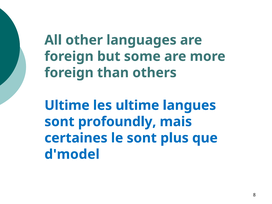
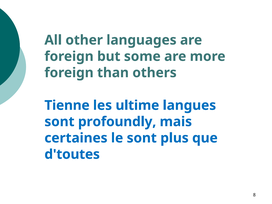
Ultime at (67, 105): Ultime -> Tienne
d'model: d'model -> d'toutes
